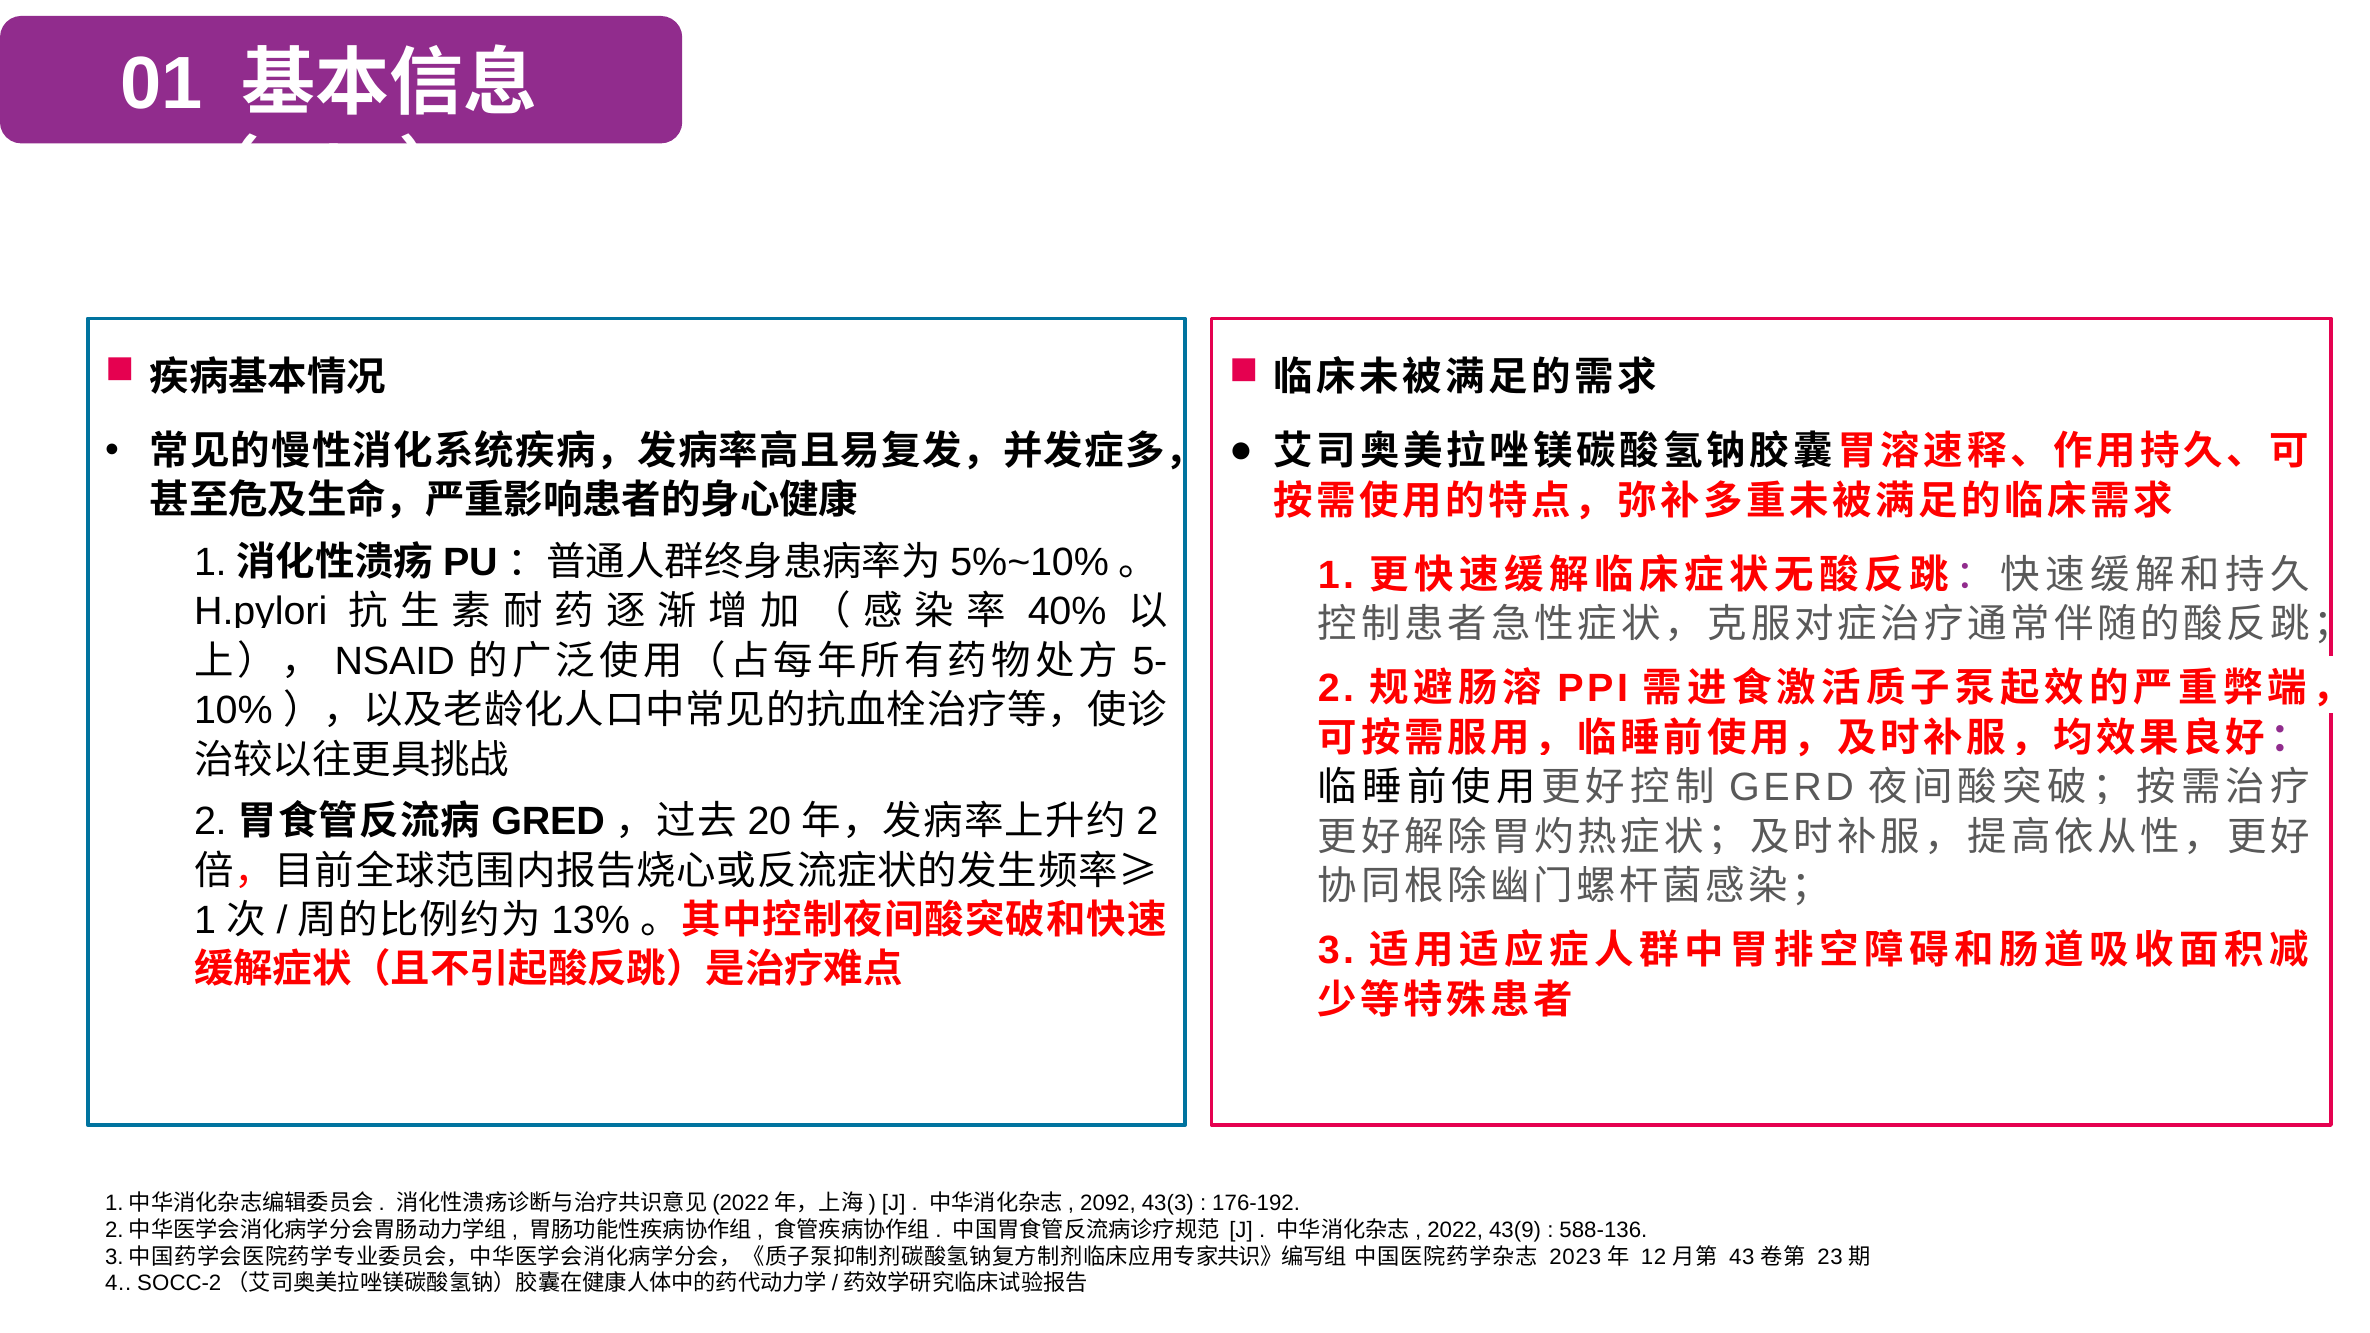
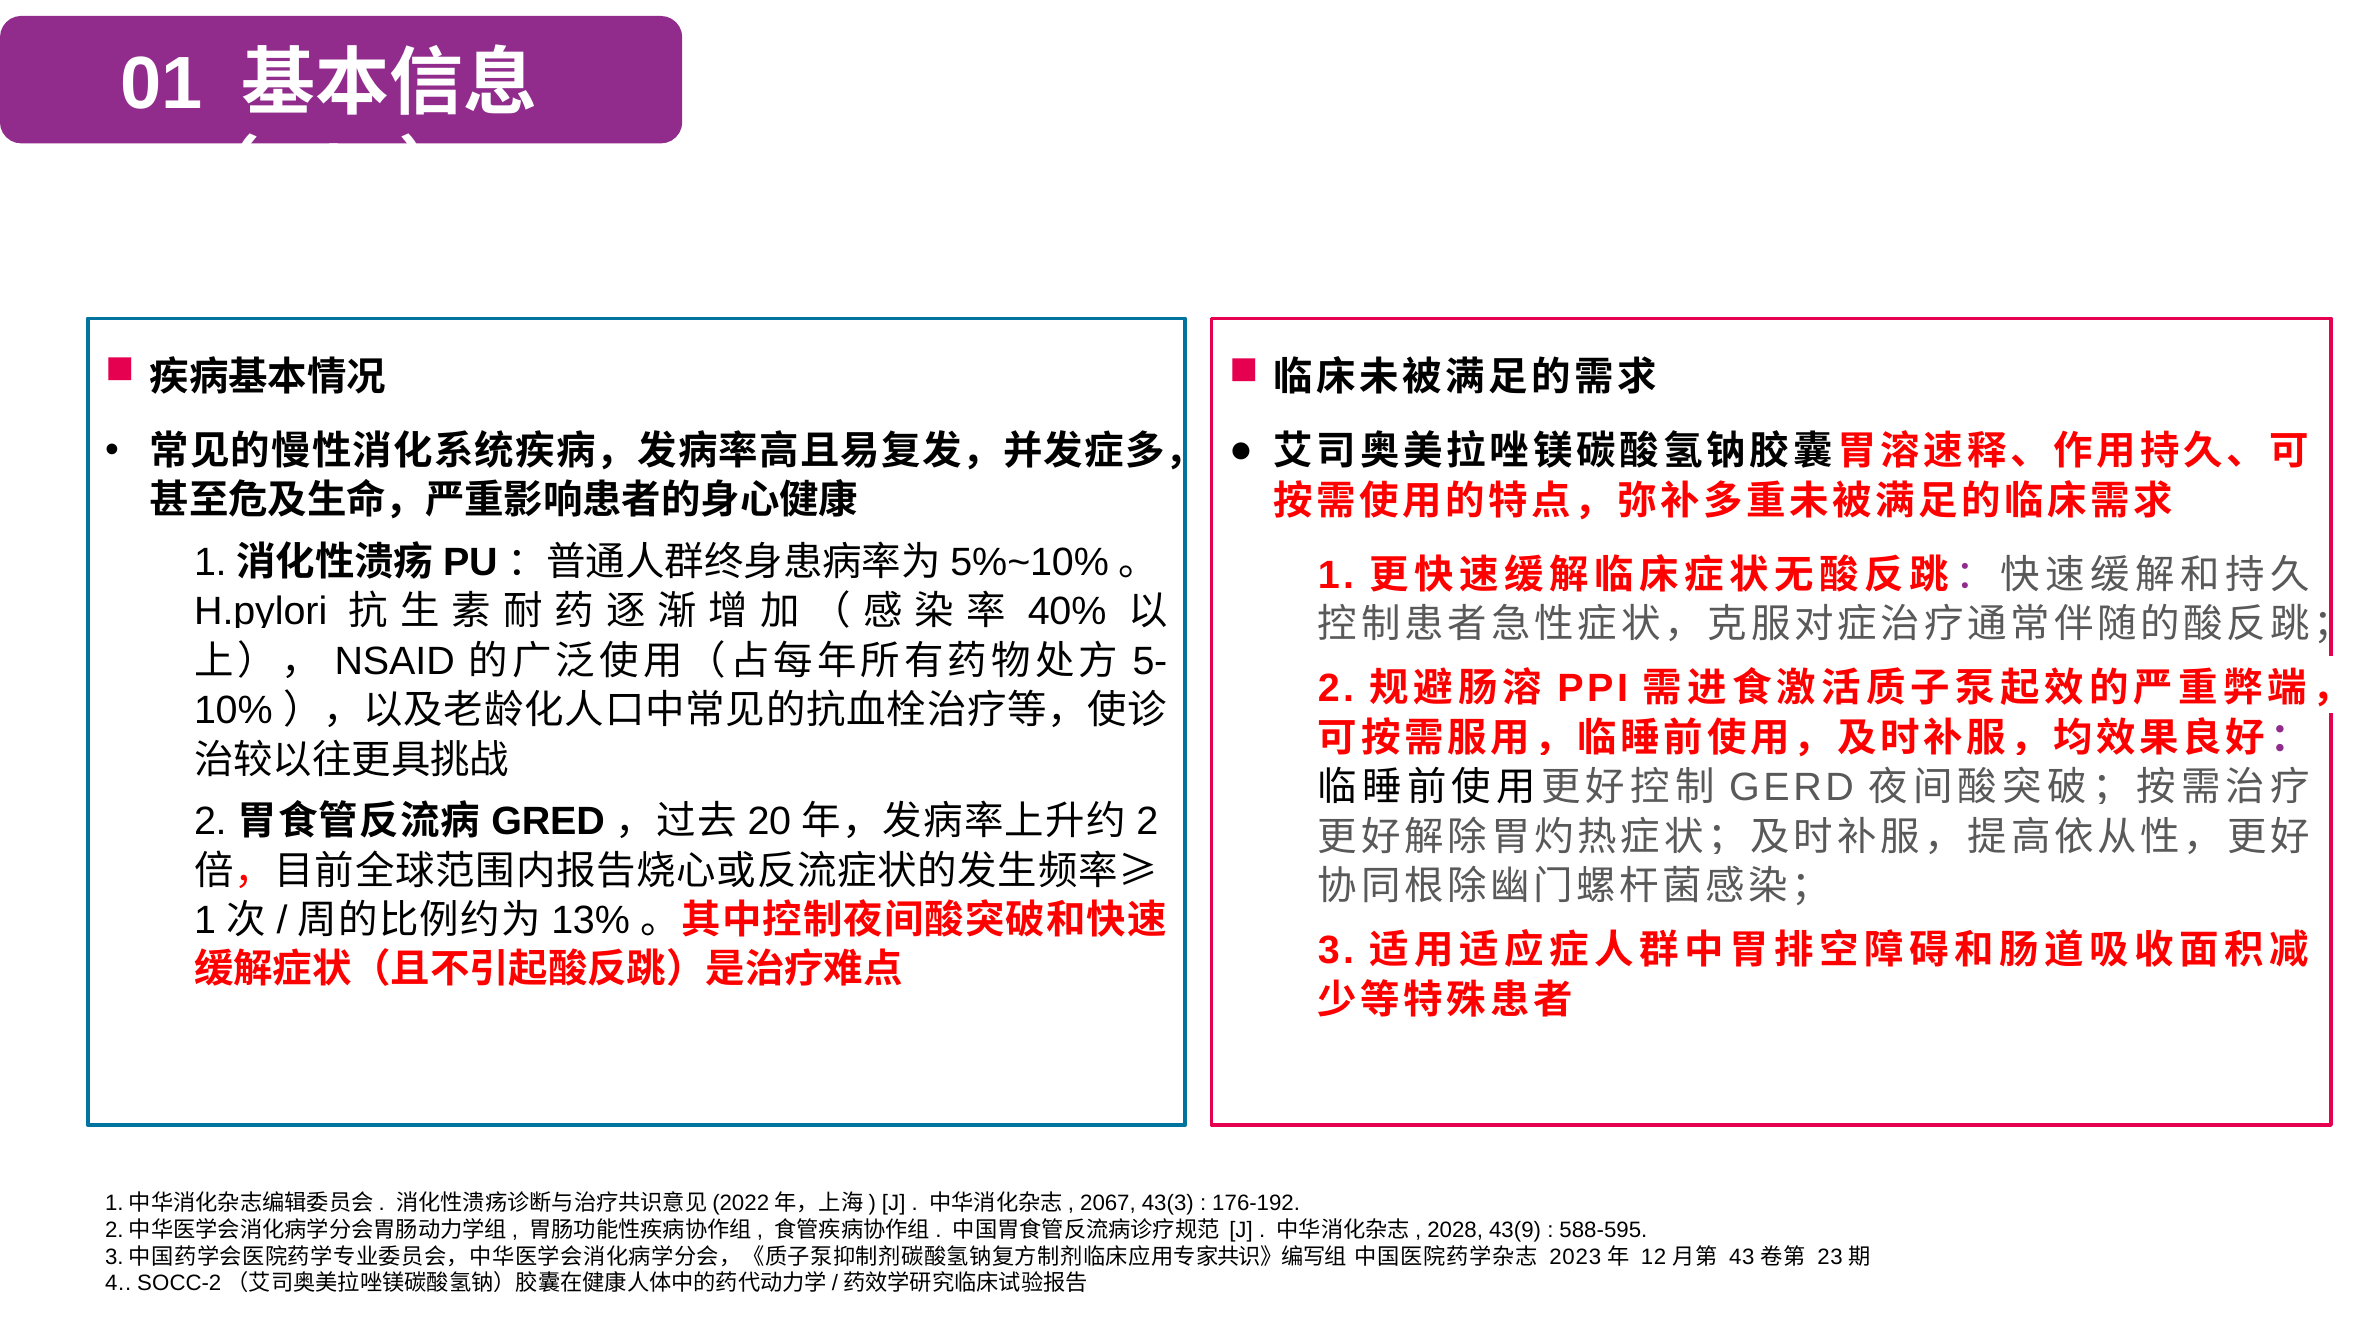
2092: 2092 -> 2067
2022: 2022 -> 2028
588-136: 588-136 -> 588-595
